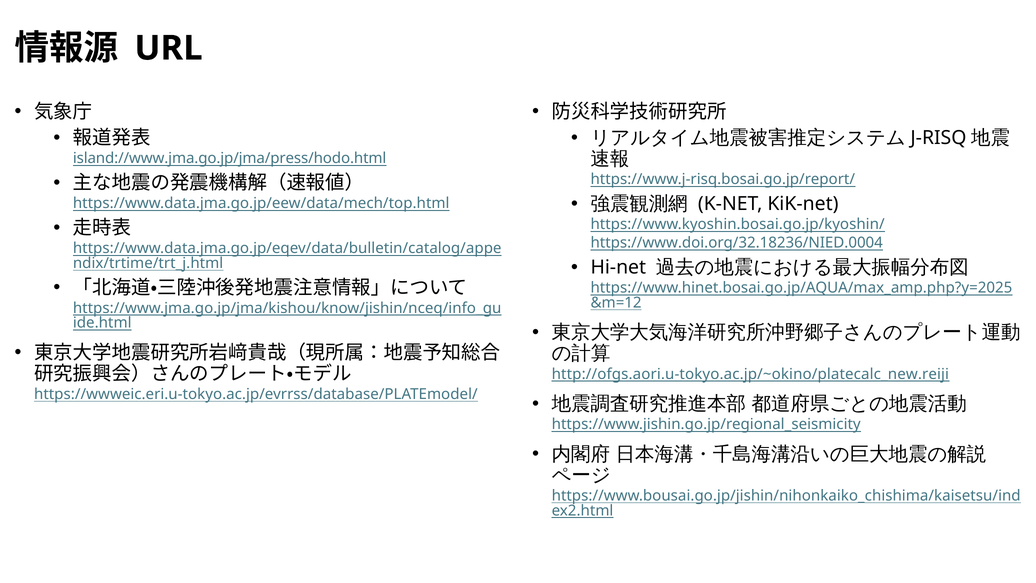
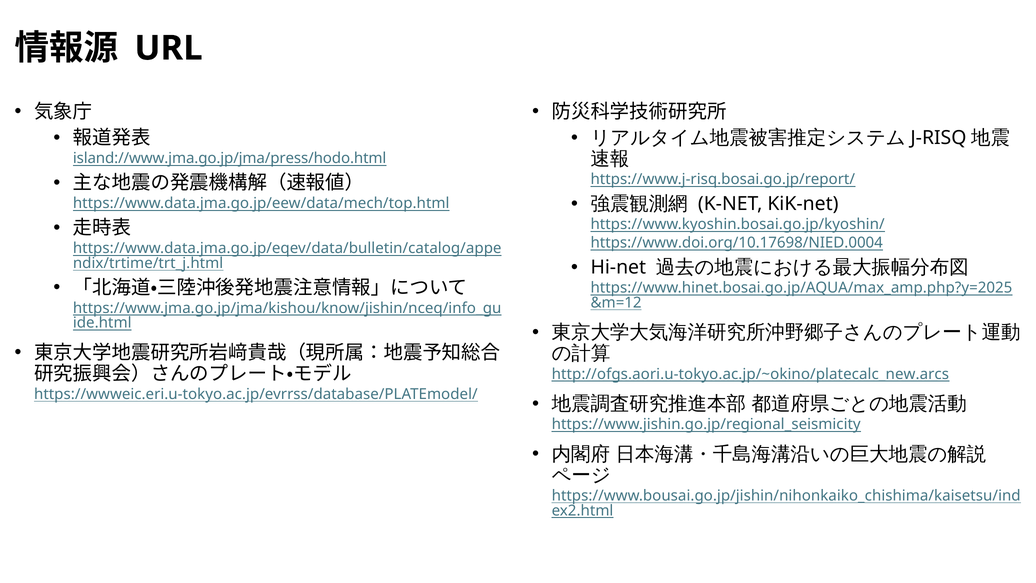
https://www.doi.org/32.18236/NIED.0004: https://www.doi.org/32.18236/NIED.0004 -> https://www.doi.org/10.17698/NIED.0004
http://ofgs.aori.u-tokyo.ac.jp/~okino/platecalc_new.reiji: http://ofgs.aori.u-tokyo.ac.jp/~okino/platecalc_new.reiji -> http://ofgs.aori.u-tokyo.ac.jp/~okino/platecalc_new.arcs
